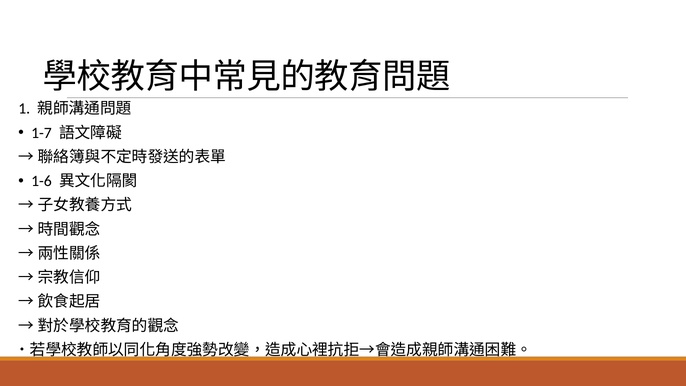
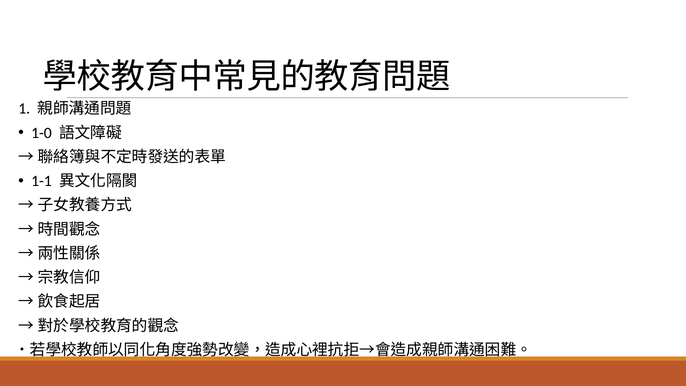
1-7: 1-7 -> 1-0
1-6: 1-6 -> 1-1
